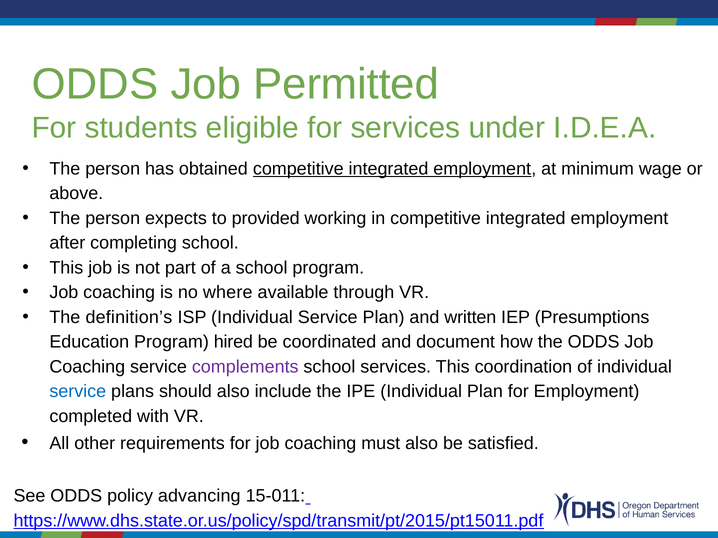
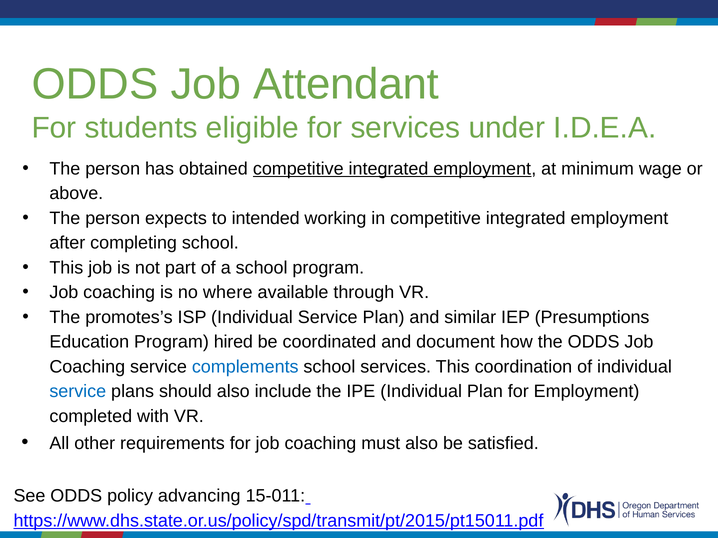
Permitted: Permitted -> Attendant
provided: provided -> intended
definition’s: definition’s -> promotes’s
written: written -> similar
complements colour: purple -> blue
